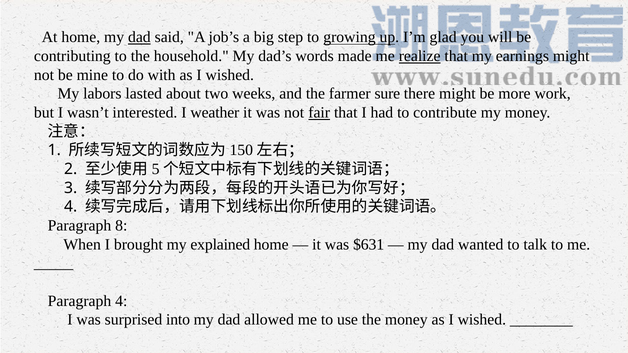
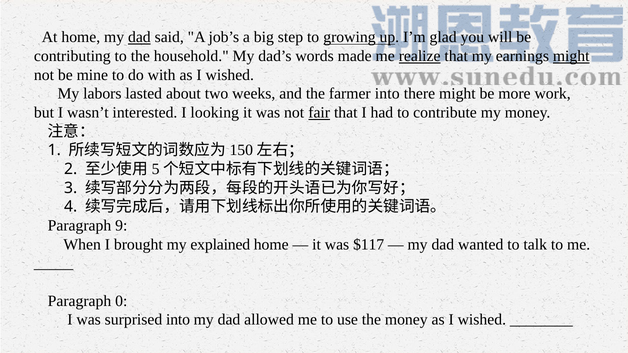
might at (571, 56) underline: none -> present
farmer sure: sure -> into
weather: weather -> looking
8: 8 -> 9
$631: $631 -> $117
Paragraph 4: 4 -> 0
